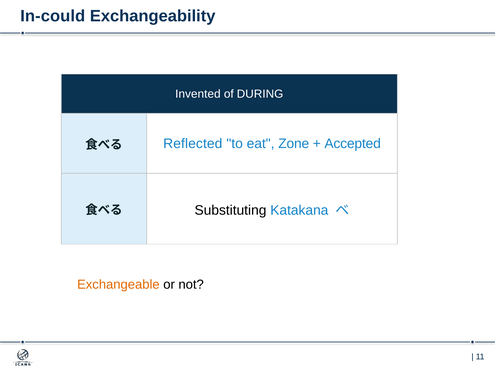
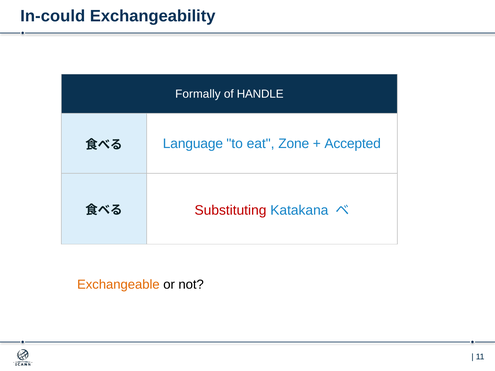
Invented: Invented -> Formally
DURING: DURING -> HANDLE
Reflected: Reflected -> Language
Substituting colour: black -> red
